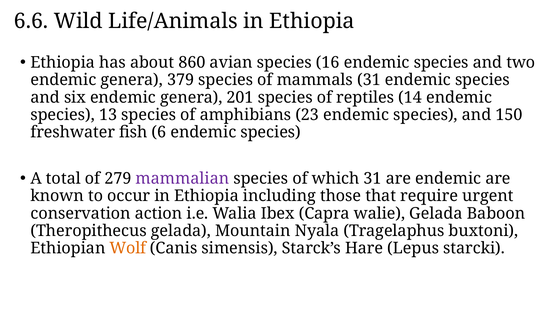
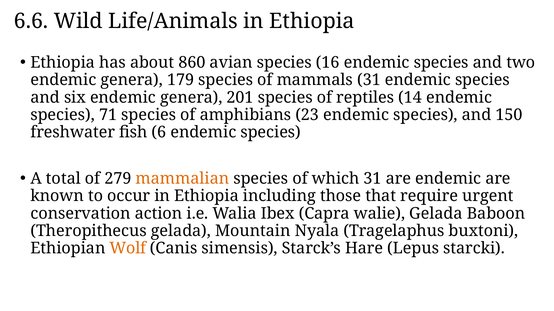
379: 379 -> 179
13: 13 -> 71
mammalian colour: purple -> orange
